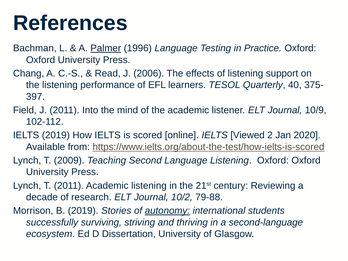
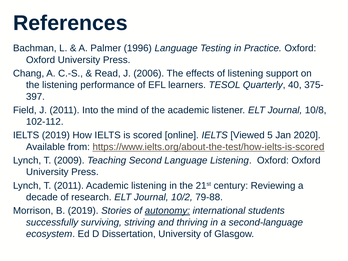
Palmer underline: present -> none
10/9: 10/9 -> 10/8
2: 2 -> 5
